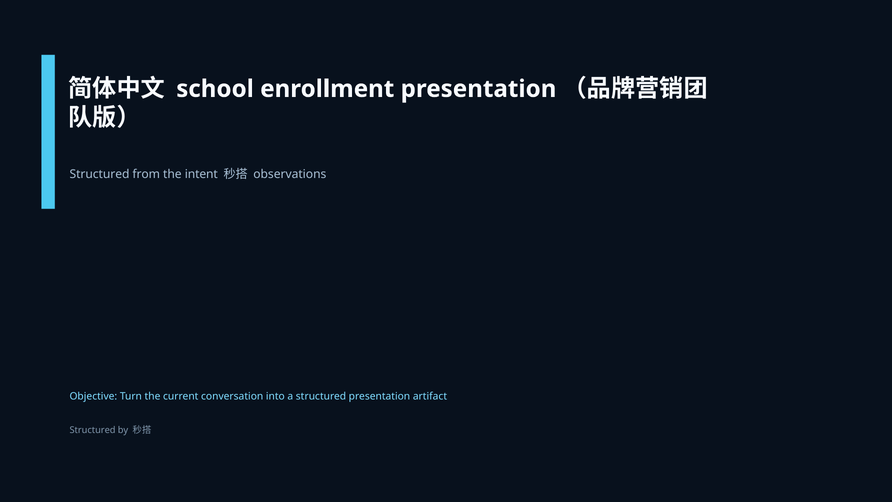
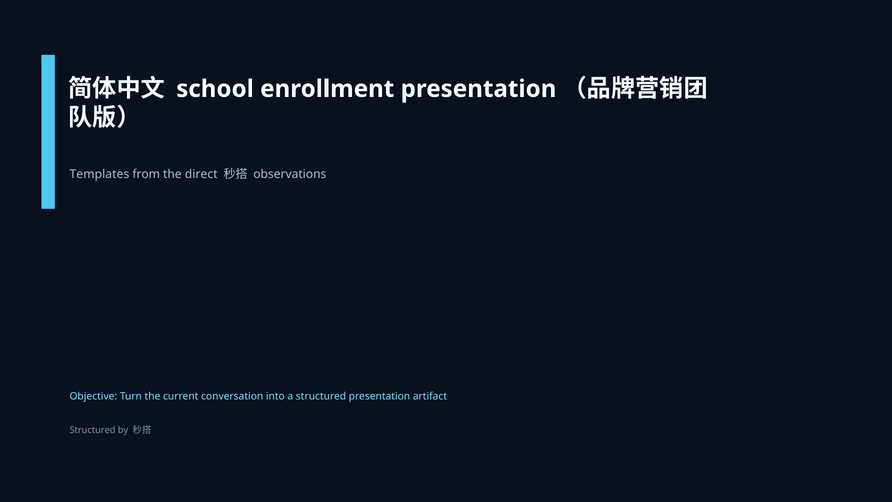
Structured at (100, 174): Structured -> Templates
intent: intent -> direct
